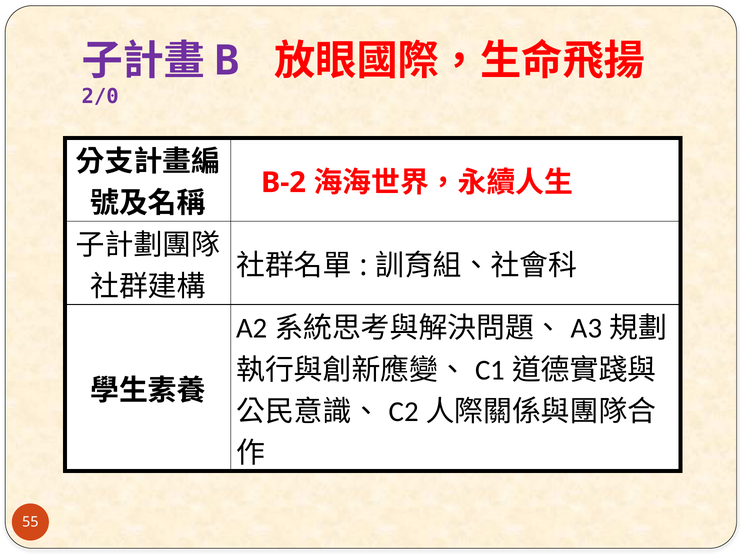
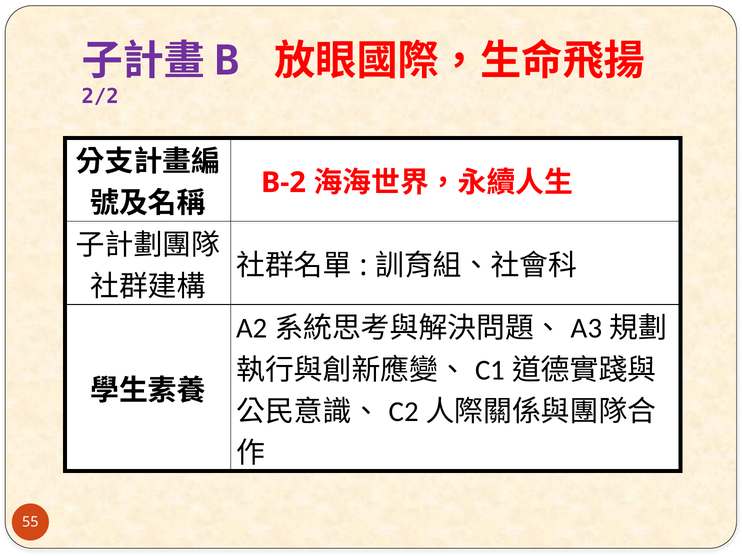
2/0: 2/0 -> 2/2
